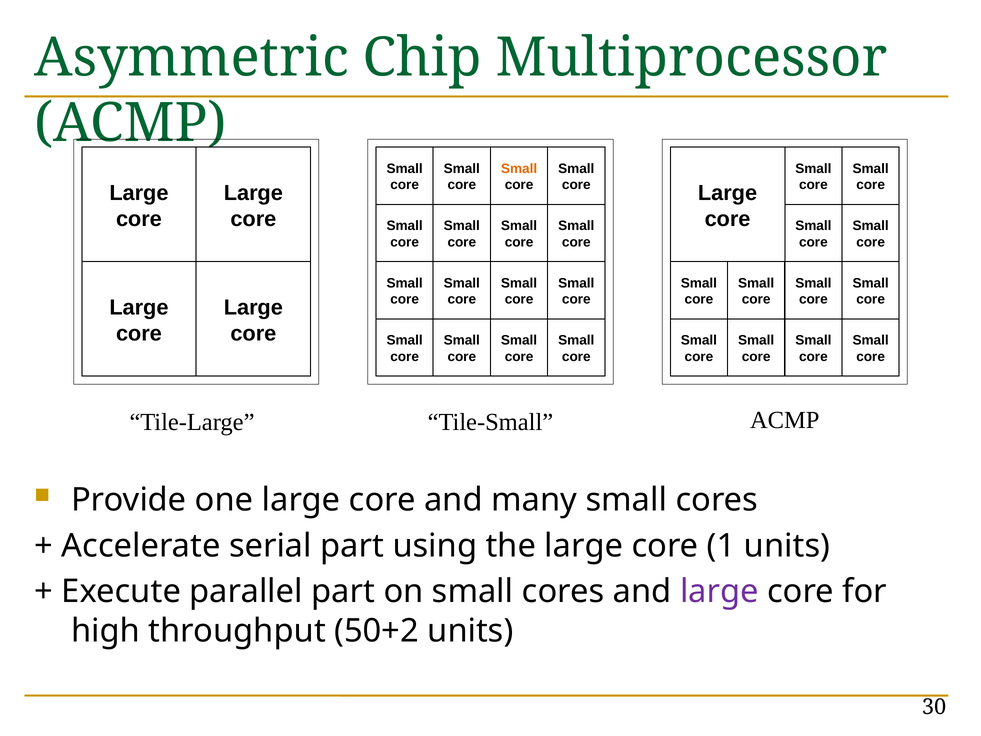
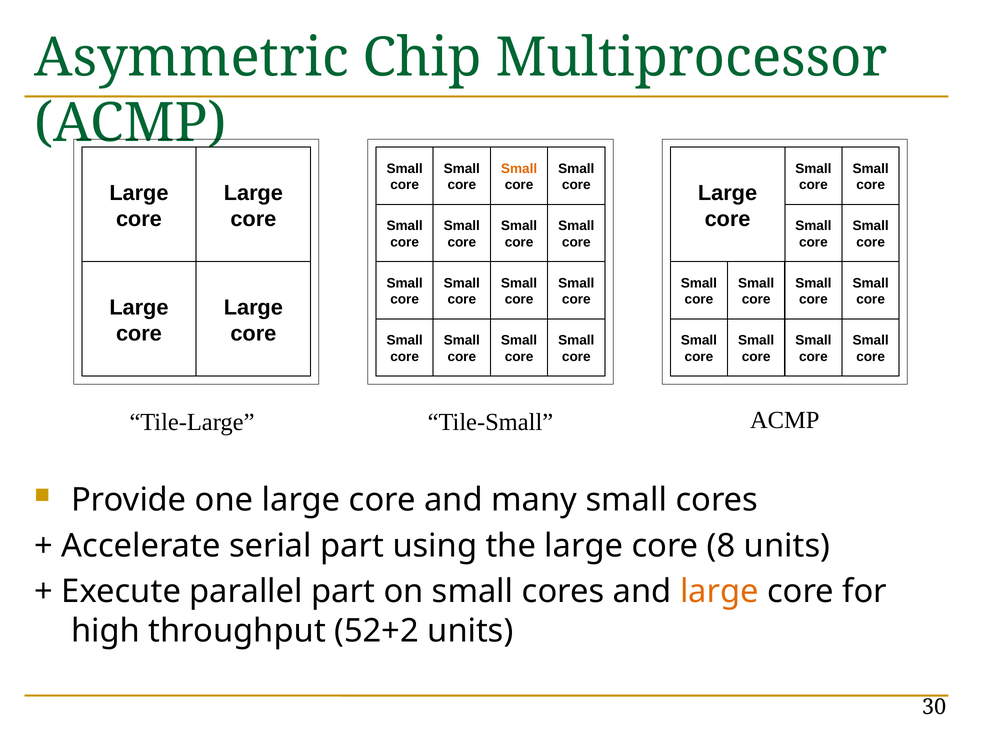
1: 1 -> 8
large at (719, 591) colour: purple -> orange
50+2: 50+2 -> 52+2
